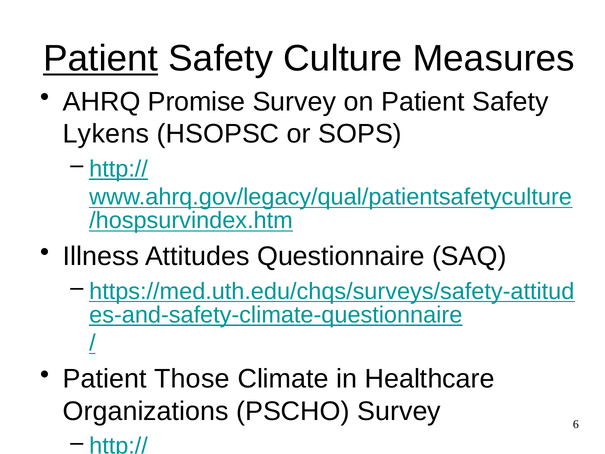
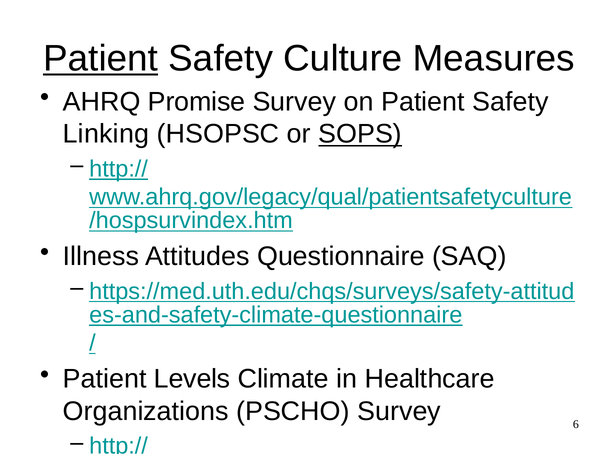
Lykens: Lykens -> Linking
SOPS underline: none -> present
Those: Those -> Levels
